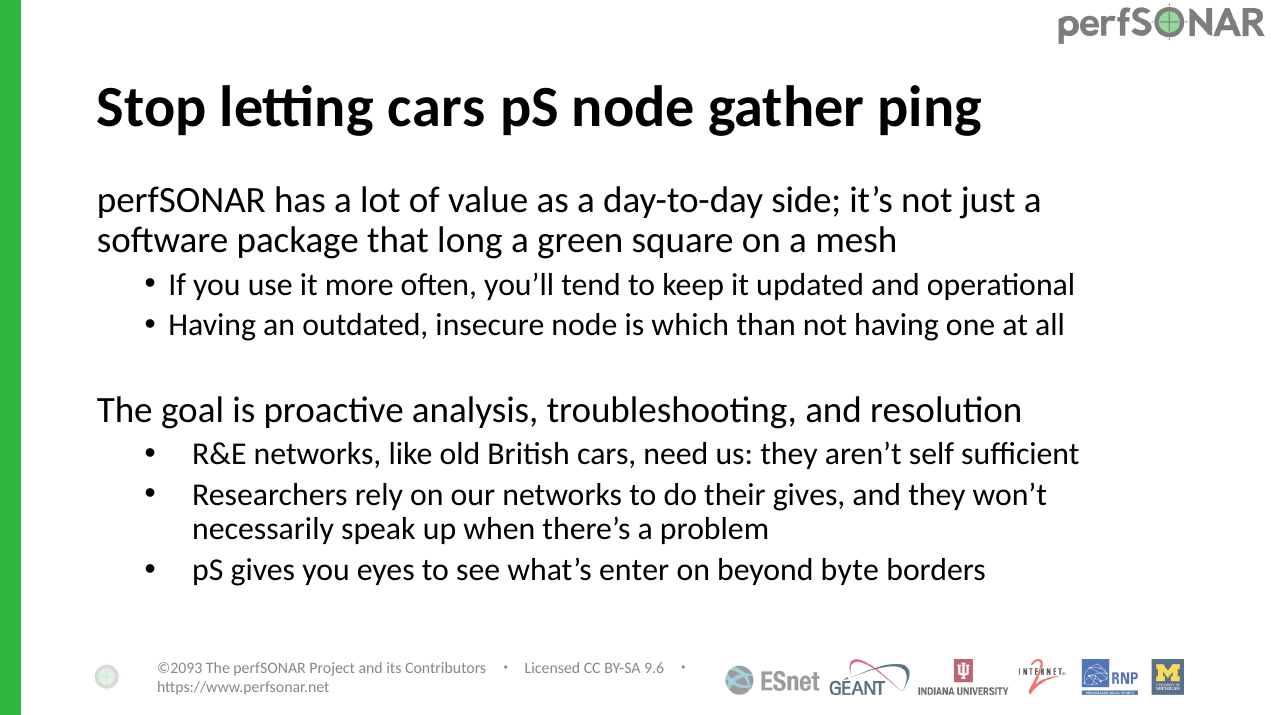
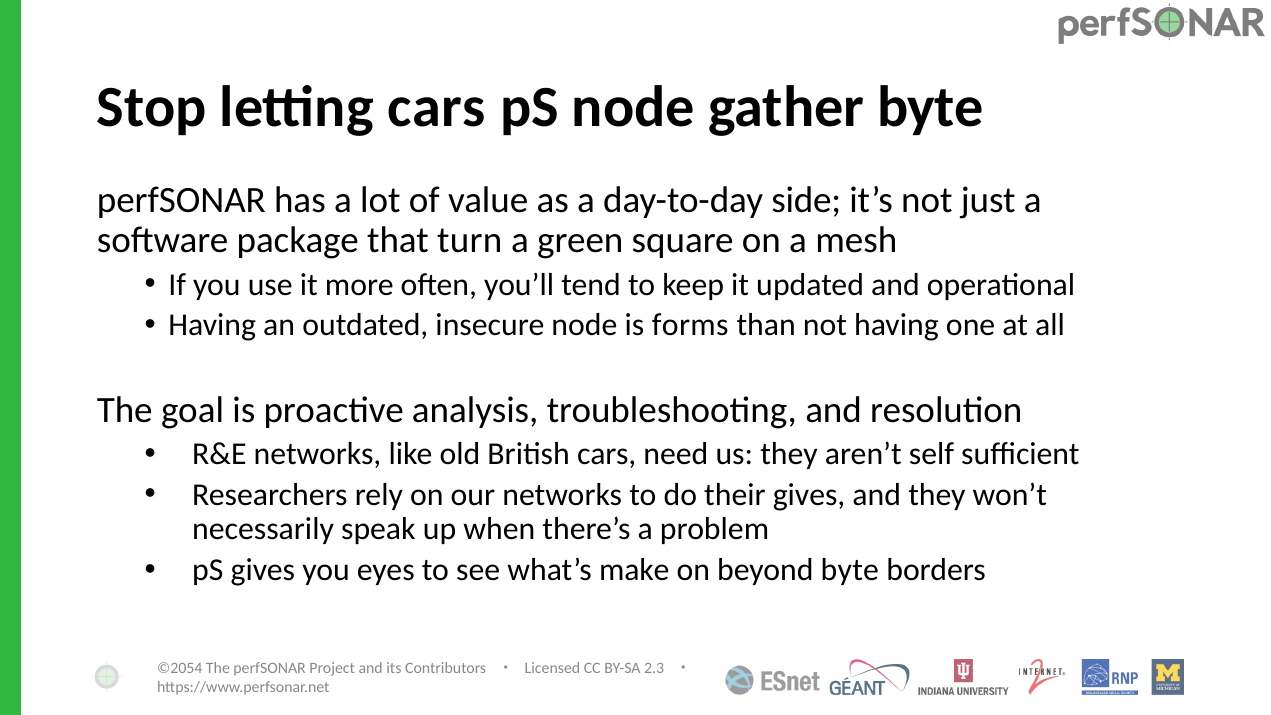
gather ping: ping -> byte
long: long -> turn
which: which -> forms
enter: enter -> make
©2093: ©2093 -> ©2054
9.6: 9.6 -> 2.3
